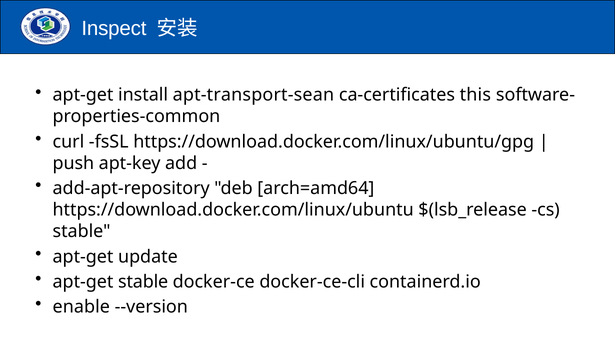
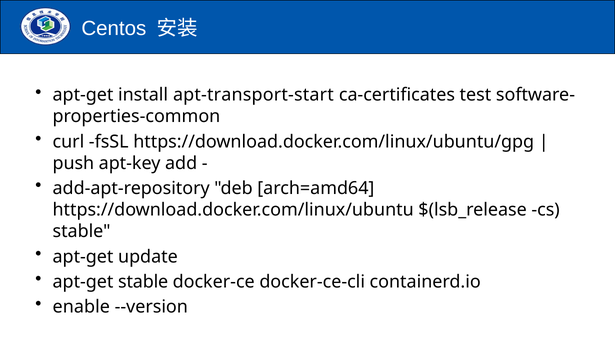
Inspect: Inspect -> Centos
apt-transport-sean: apt-transport-sean -> apt-transport-start
this: this -> test
